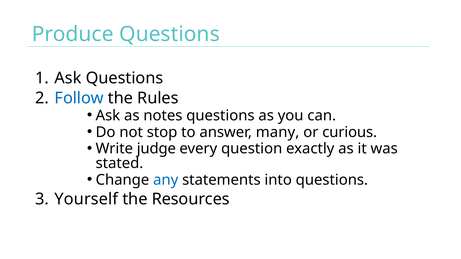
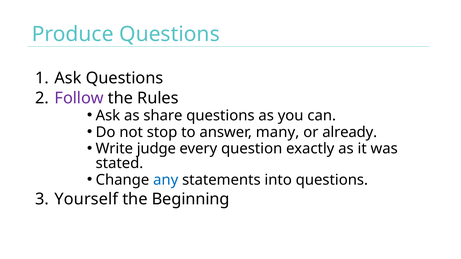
Follow colour: blue -> purple
notes: notes -> share
curious: curious -> already
Resources: Resources -> Beginning
